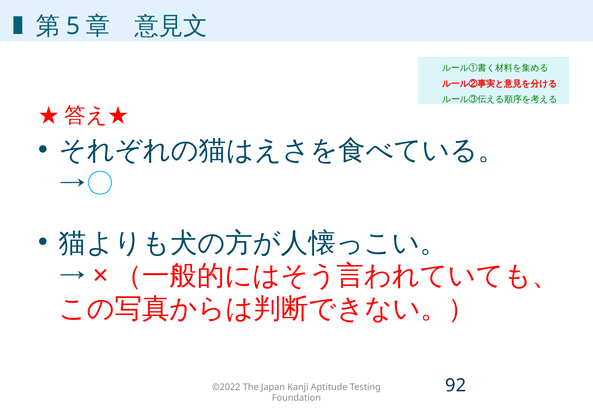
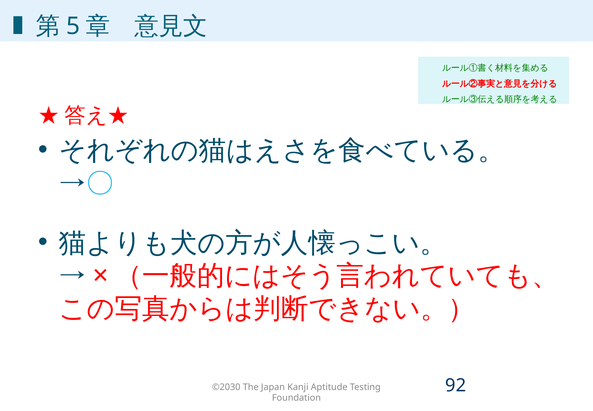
©2022: ©2022 -> ©2030
